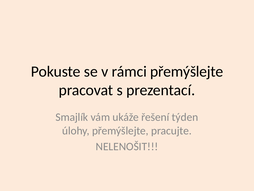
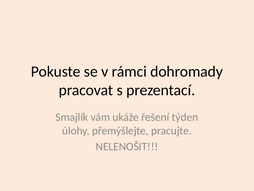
rámci přemýšlejte: přemýšlejte -> dohromady
